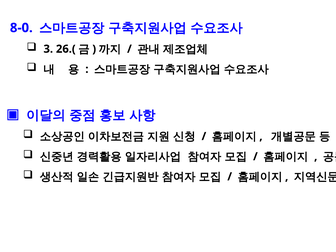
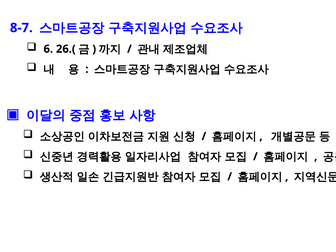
8-0: 8-0 -> 8-7
3: 3 -> 6
